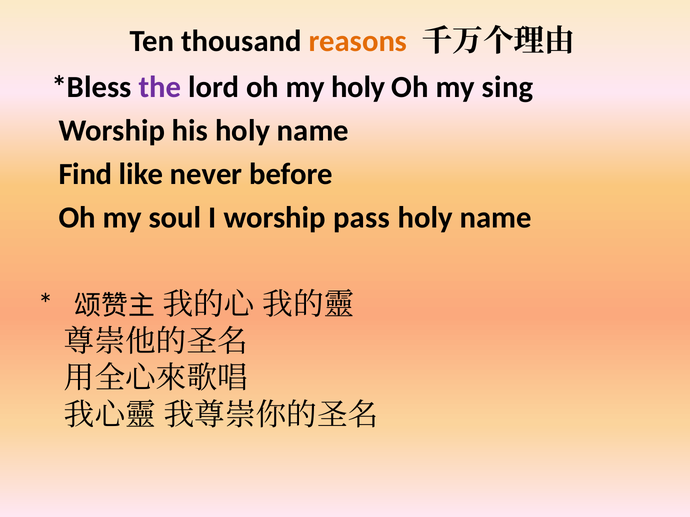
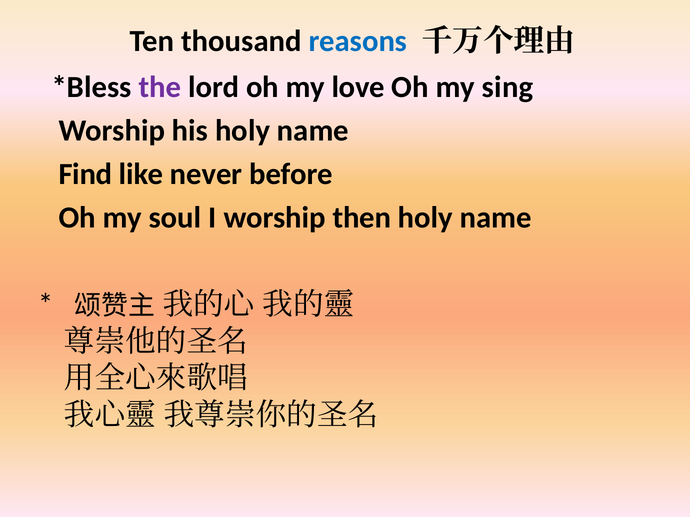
reasons colour: orange -> blue
my holy: holy -> love
pass: pass -> then
